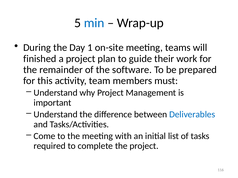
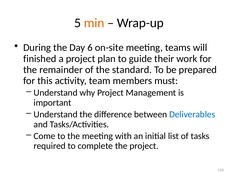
min colour: blue -> orange
1: 1 -> 6
software: software -> standard
